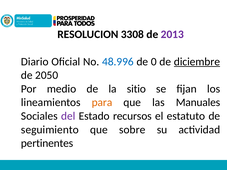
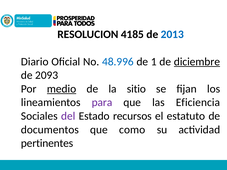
3308: 3308 -> 4185
2013 colour: purple -> blue
0: 0 -> 1
2050: 2050 -> 2093
medio underline: none -> present
para colour: orange -> purple
Manuales: Manuales -> Eficiencia
seguimiento: seguimiento -> documentos
sobre: sobre -> como
